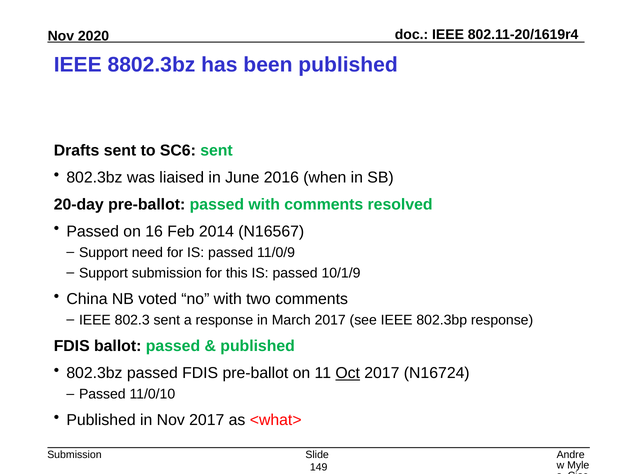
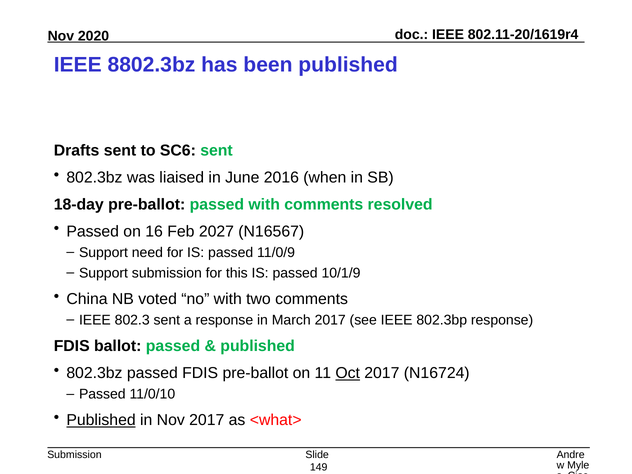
20-day: 20-day -> 18-day
2014: 2014 -> 2027
Published at (101, 420) underline: none -> present
